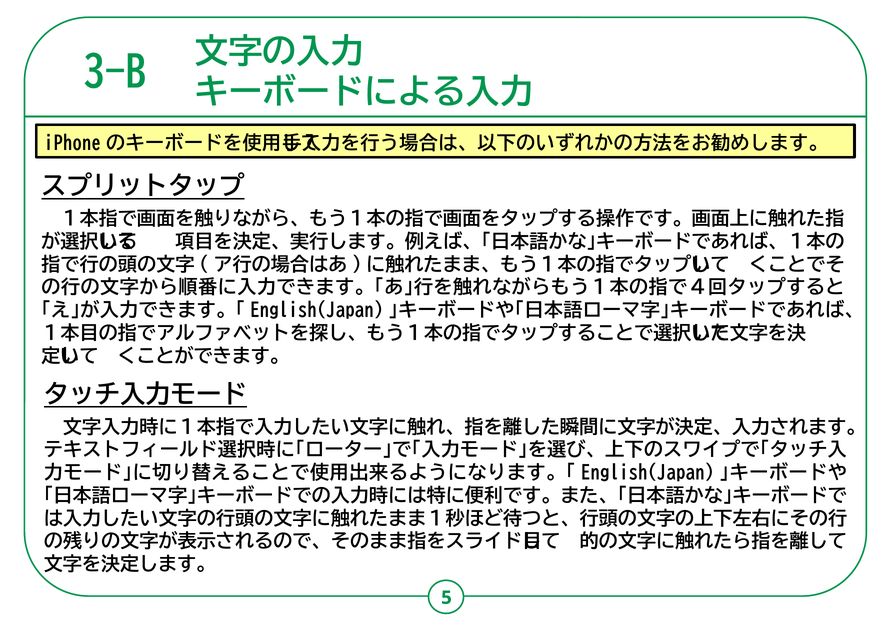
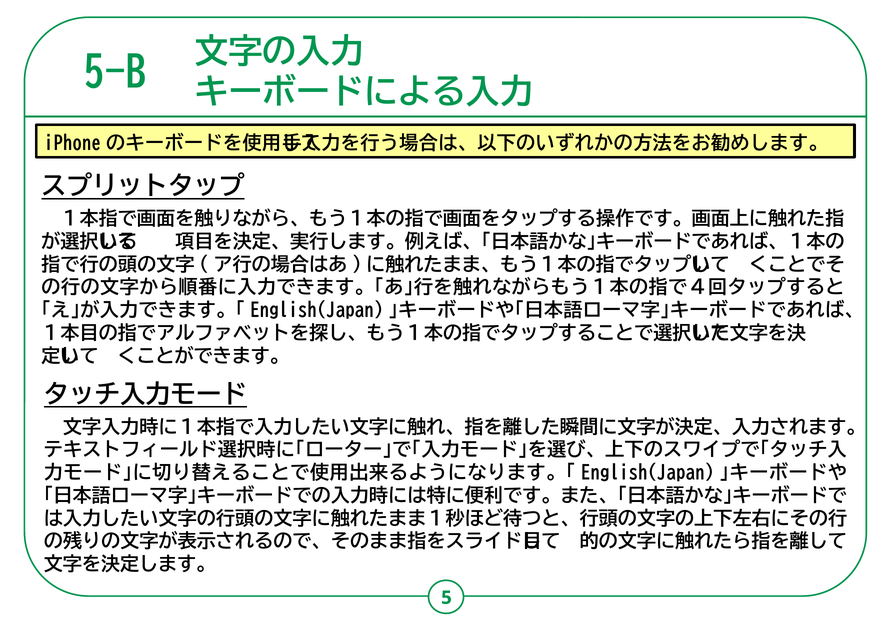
3-B: 3-B -> 5-B
